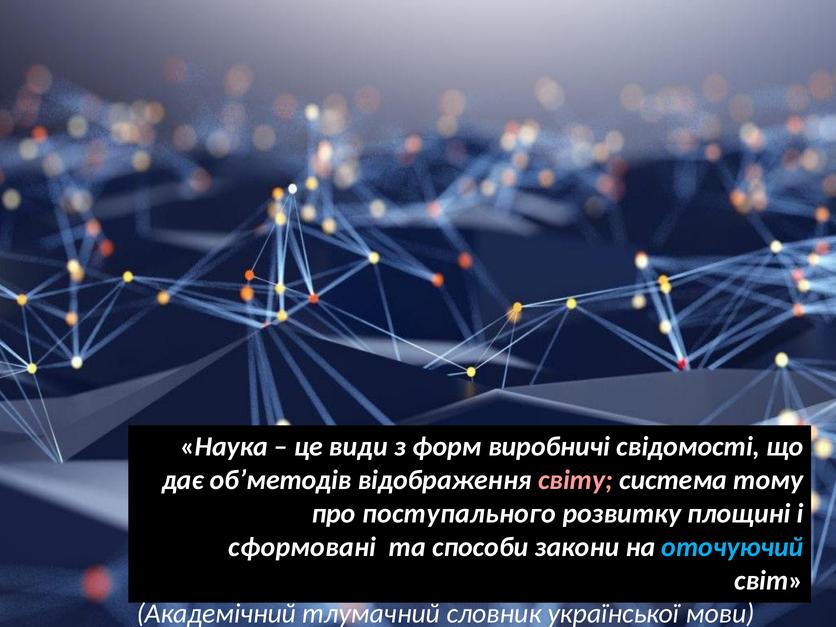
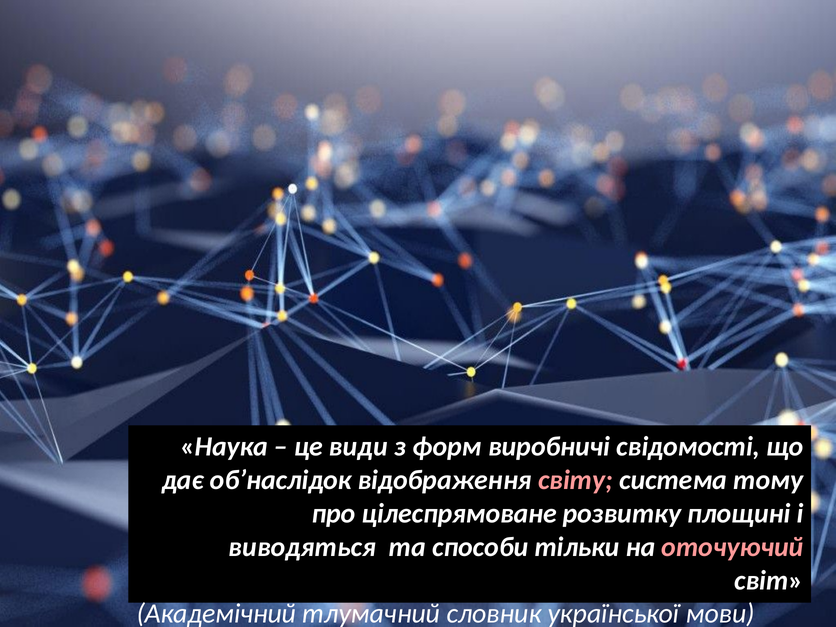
об’методів: об’методів -> об’наслідок
поступального: поступального -> цілеспрямоване
сформовані: сформовані -> виводяться
закони: закони -> тільки
оточуючий colour: light blue -> pink
